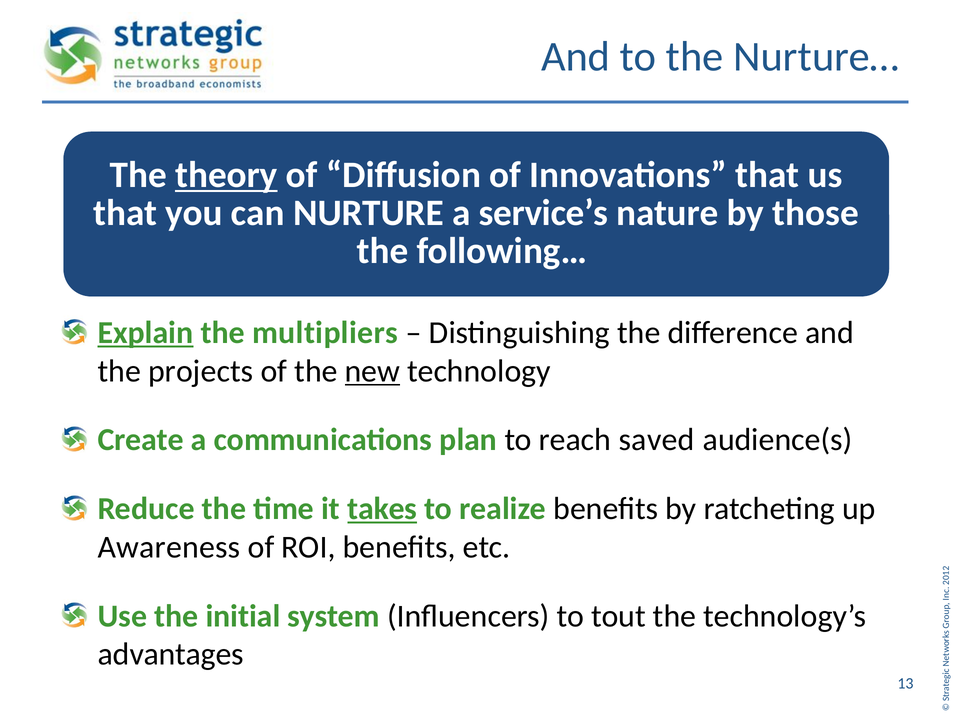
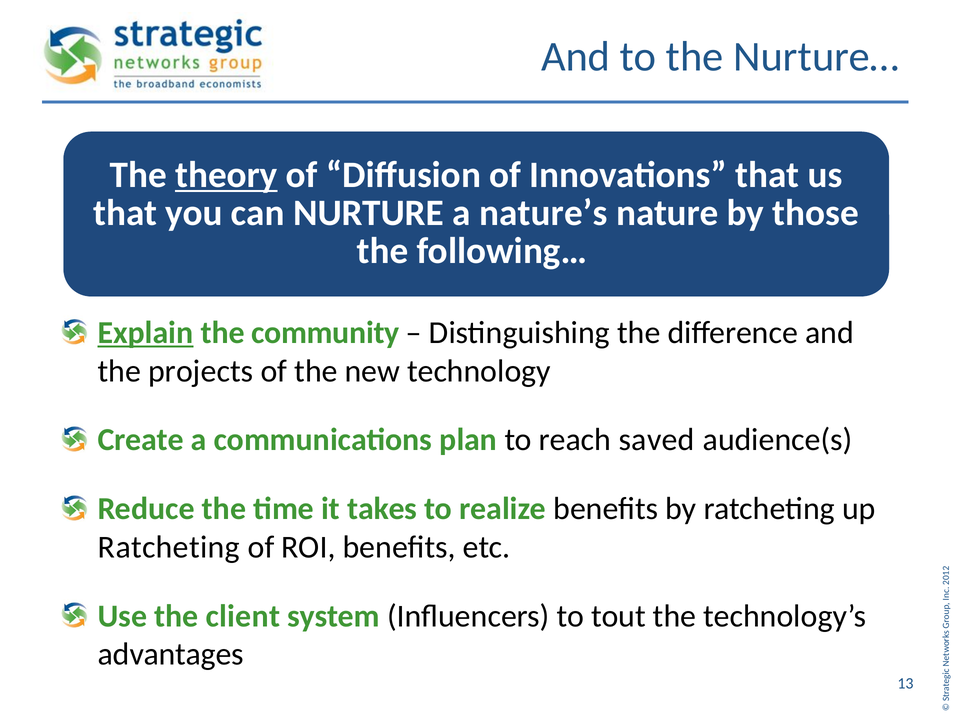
service’s: service’s -> nature’s
multipliers: multipliers -> community
new underline: present -> none
takes underline: present -> none
Awareness at (169, 547): Awareness -> Ratcheting
initial: initial -> client
